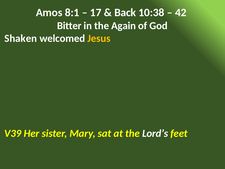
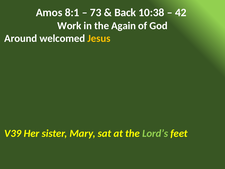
17: 17 -> 73
Bitter: Bitter -> Work
Shaken: Shaken -> Around
Lord’s colour: white -> light green
